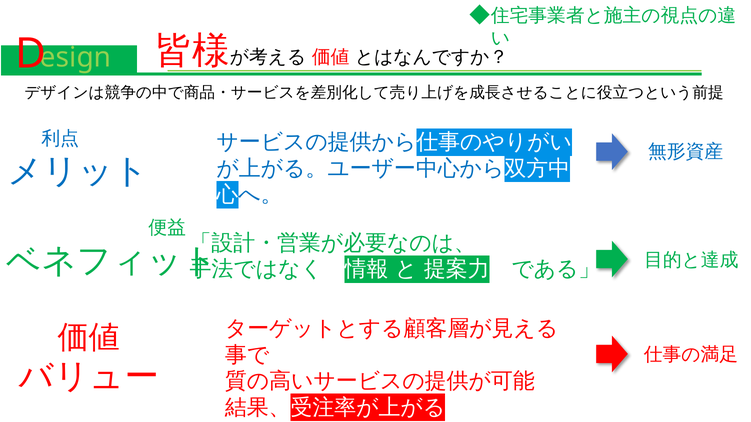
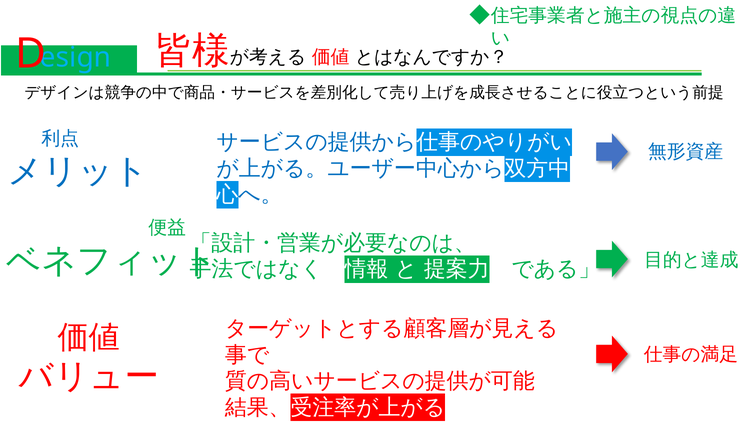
esign colour: light green -> light blue
